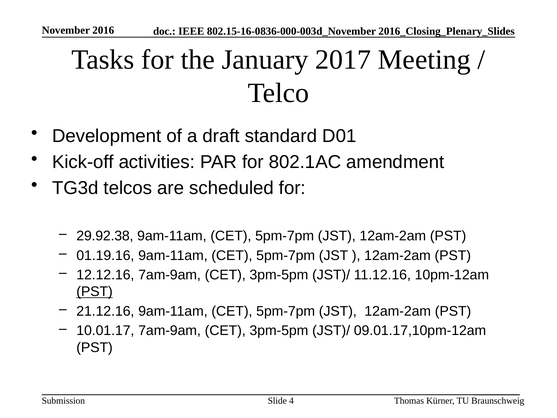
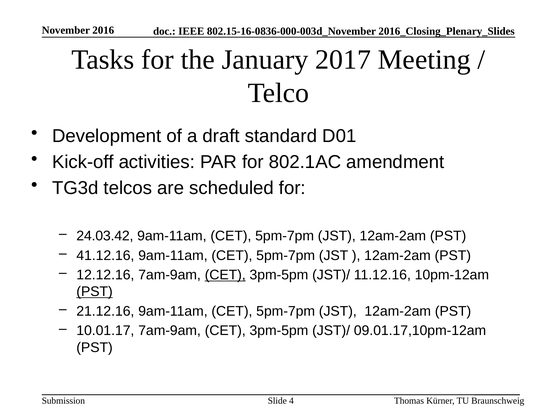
29.92.38: 29.92.38 -> 24.03.42
01.19.16: 01.19.16 -> 41.12.16
CET at (225, 275) underline: none -> present
